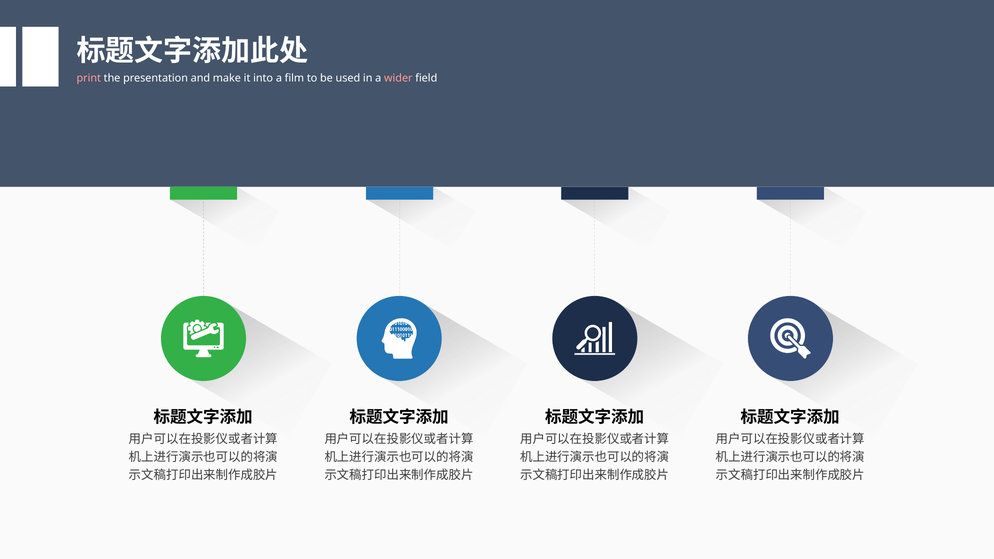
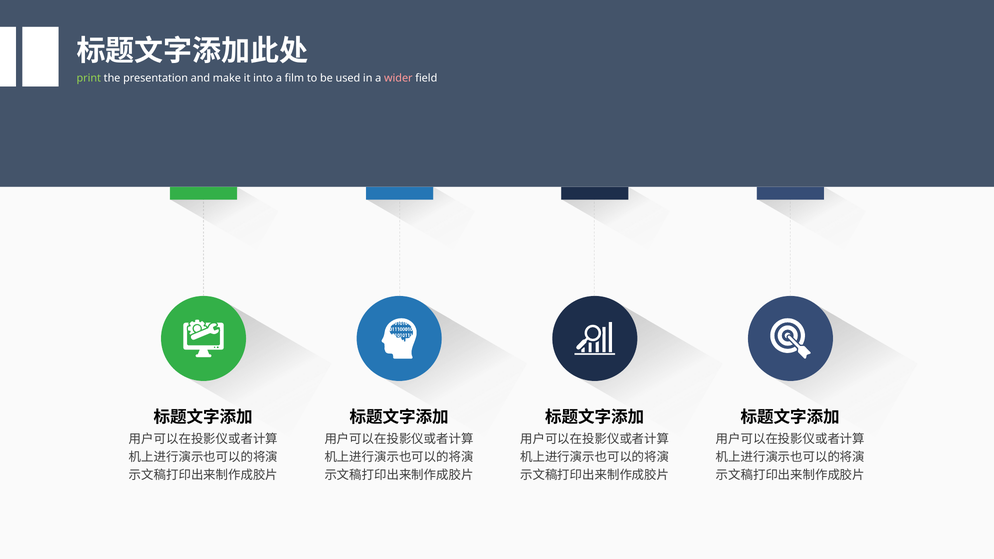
print colour: pink -> light green
